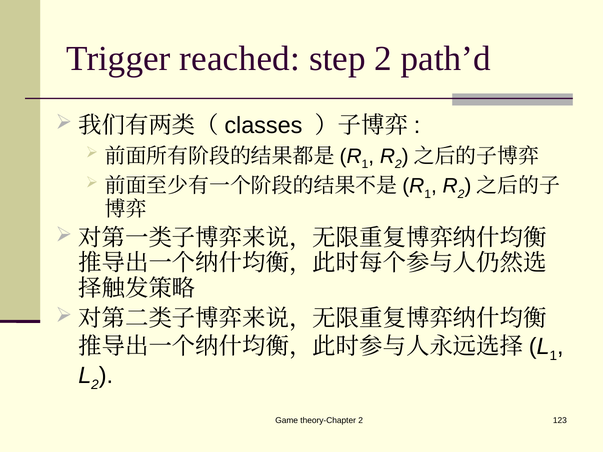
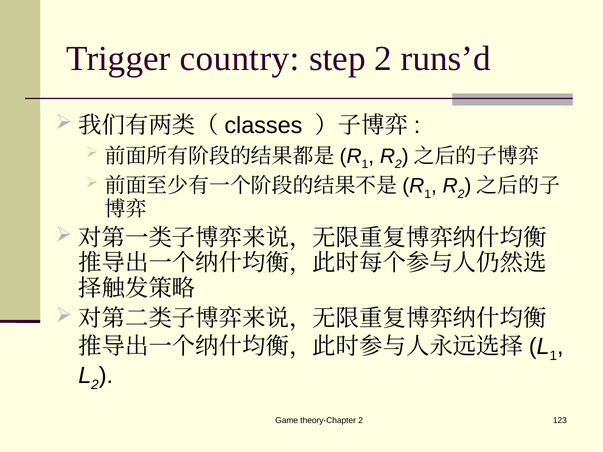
reached: reached -> country
path’d: path’d -> runs’d
